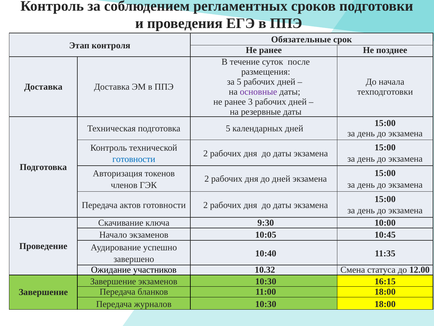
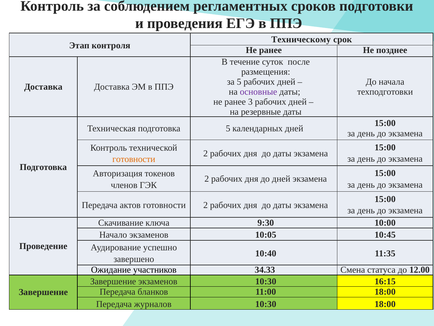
Обязательные: Обязательные -> Техническому
готовности at (134, 159) colour: blue -> orange
10.32: 10.32 -> 34.33
